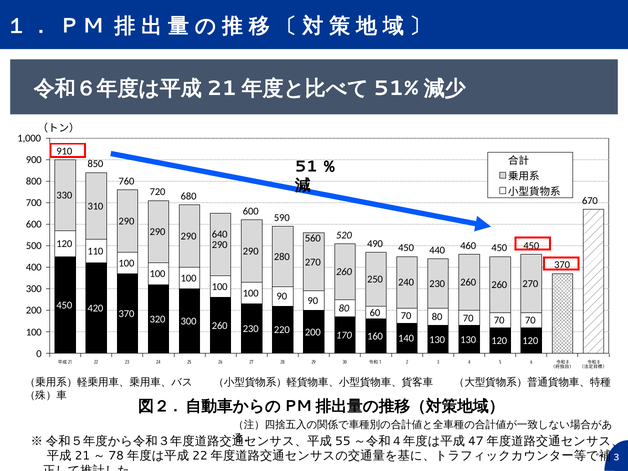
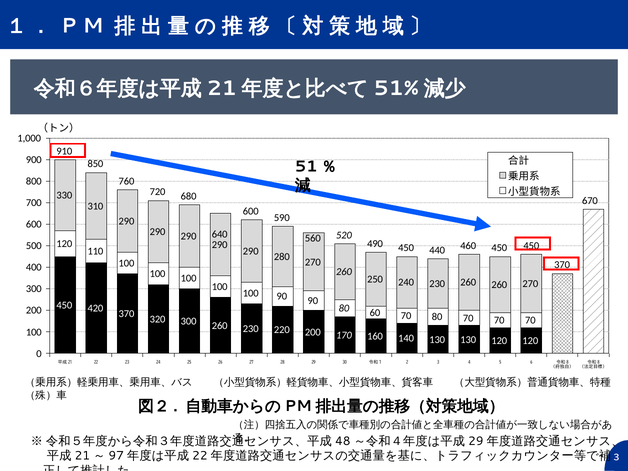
55: 55 -> 48
47 at (476, 441): 47 -> 29
78: 78 -> 97
